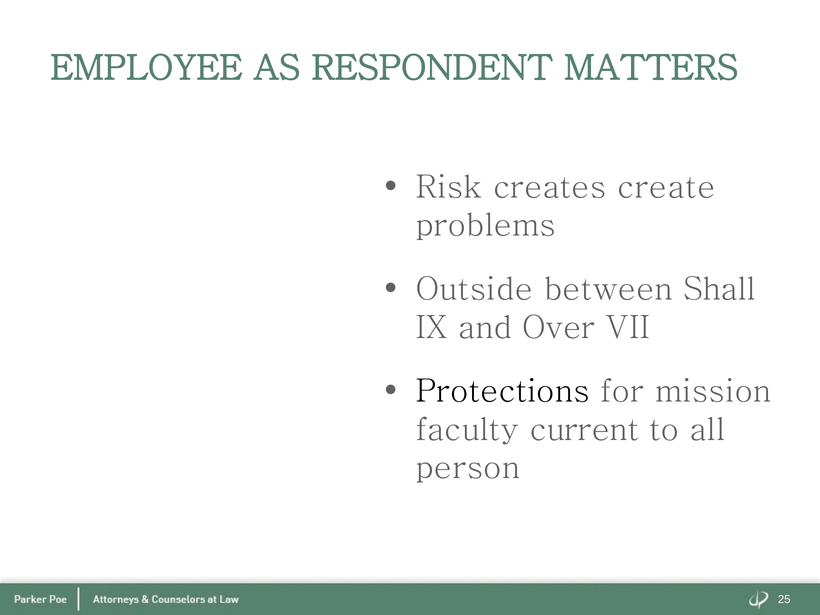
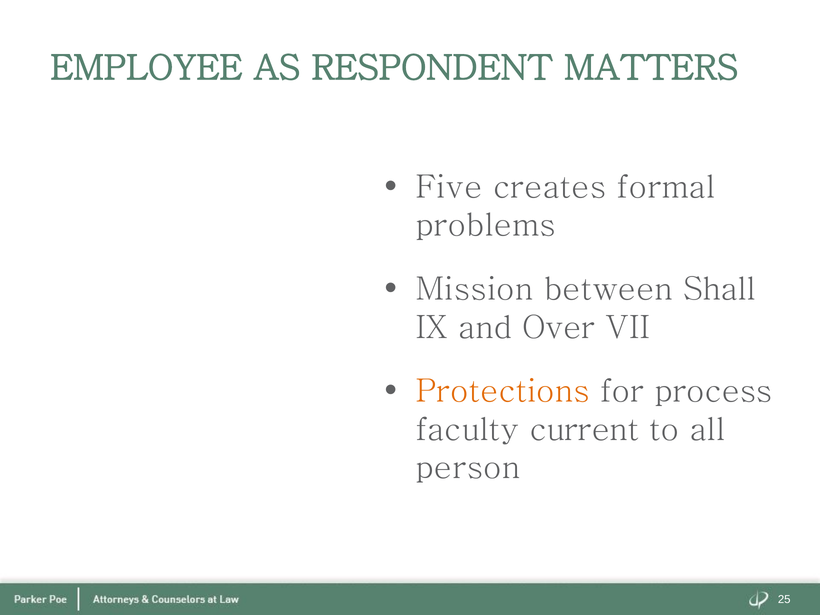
Risk: Risk -> Five
create: create -> formal
Outside: Outside -> Mission
Protections colour: black -> orange
mission: mission -> process
